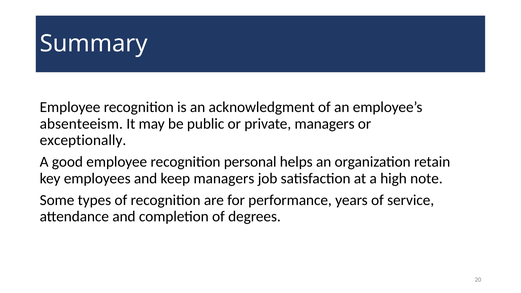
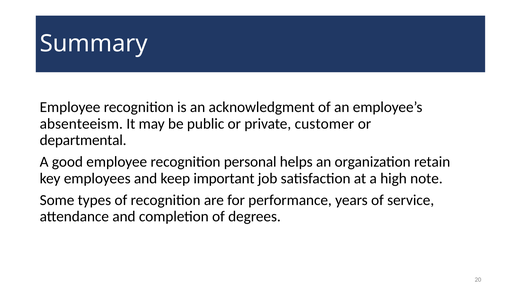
private managers: managers -> customer
exceptionally: exceptionally -> departmental
keep managers: managers -> important
